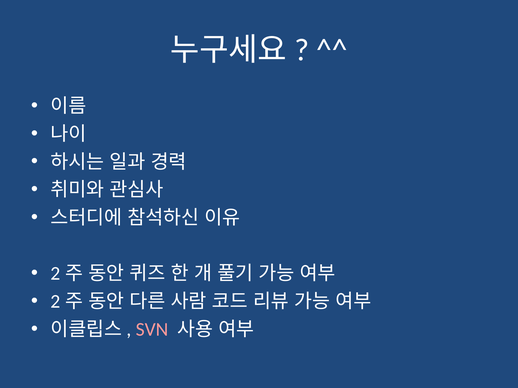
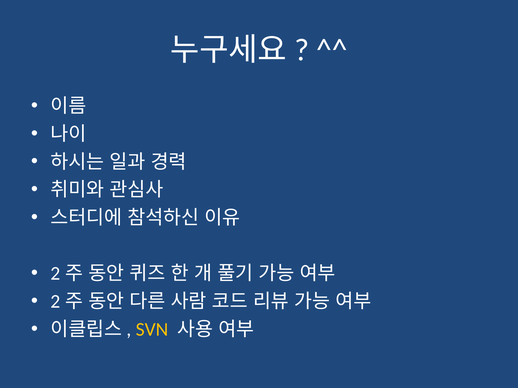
SVN colour: pink -> yellow
